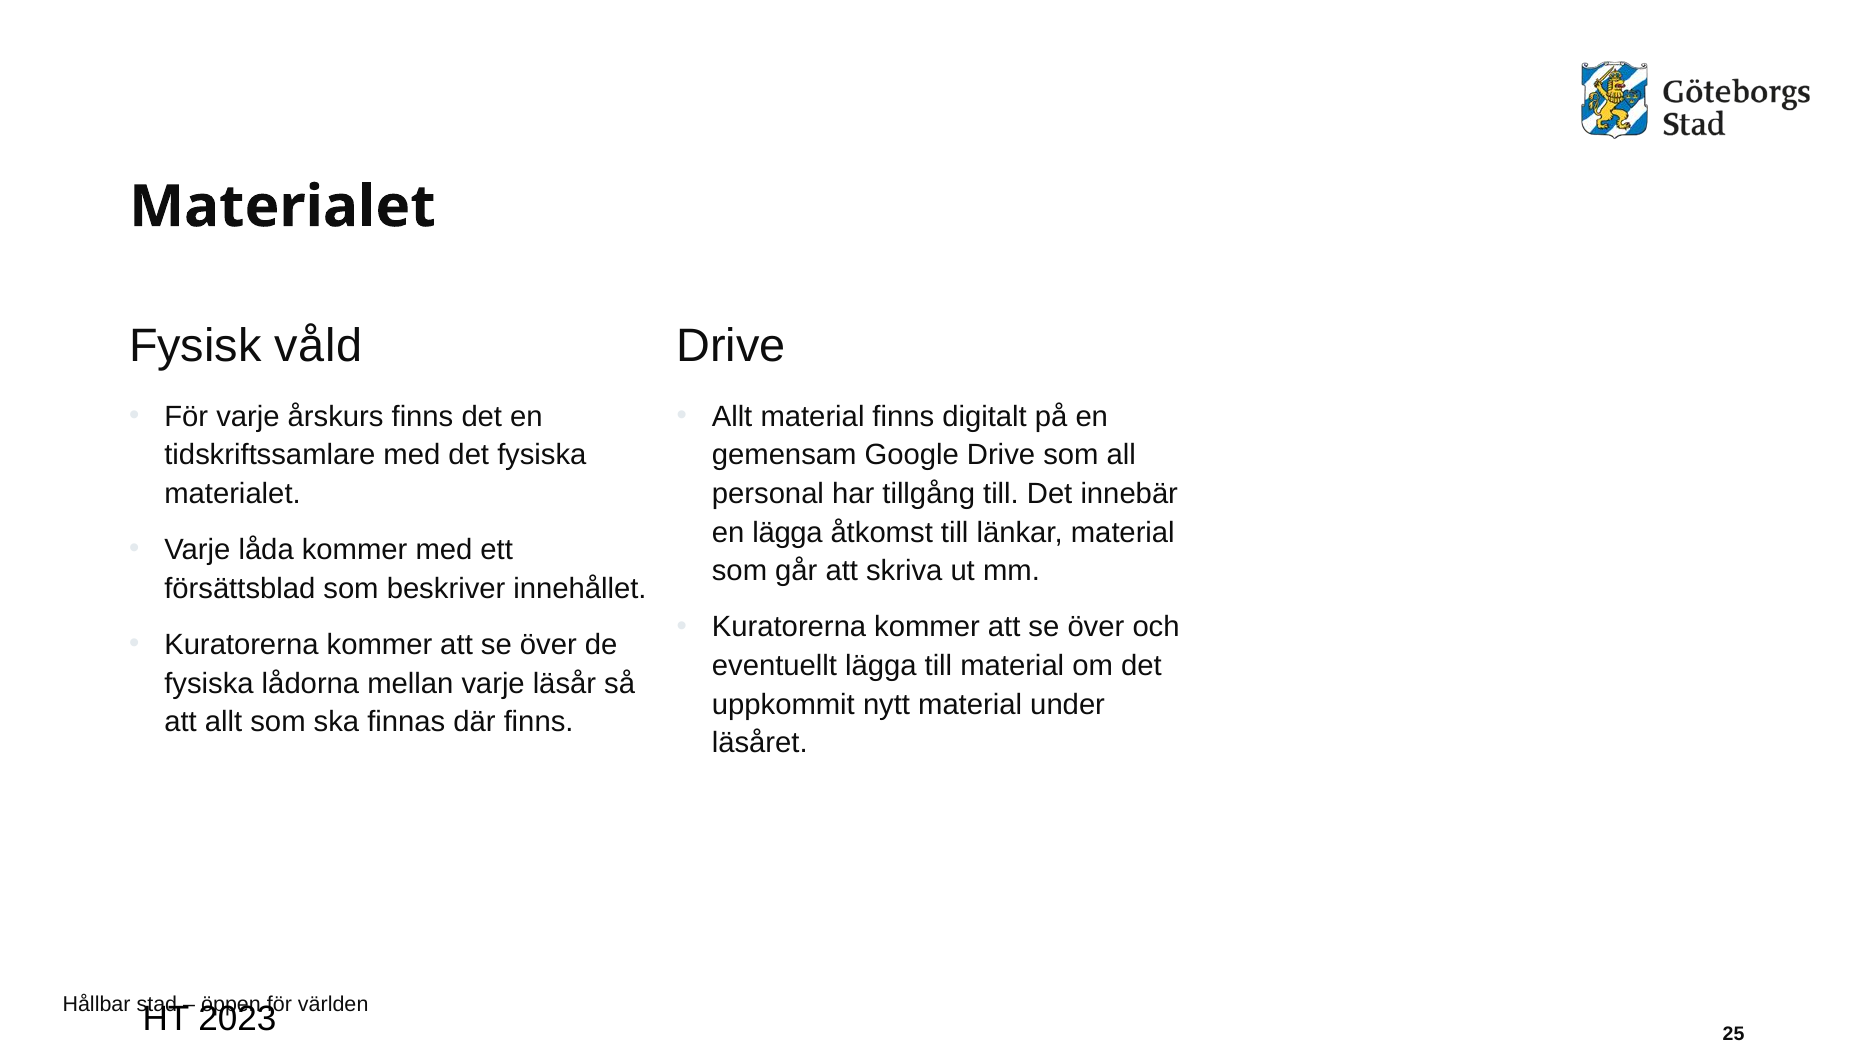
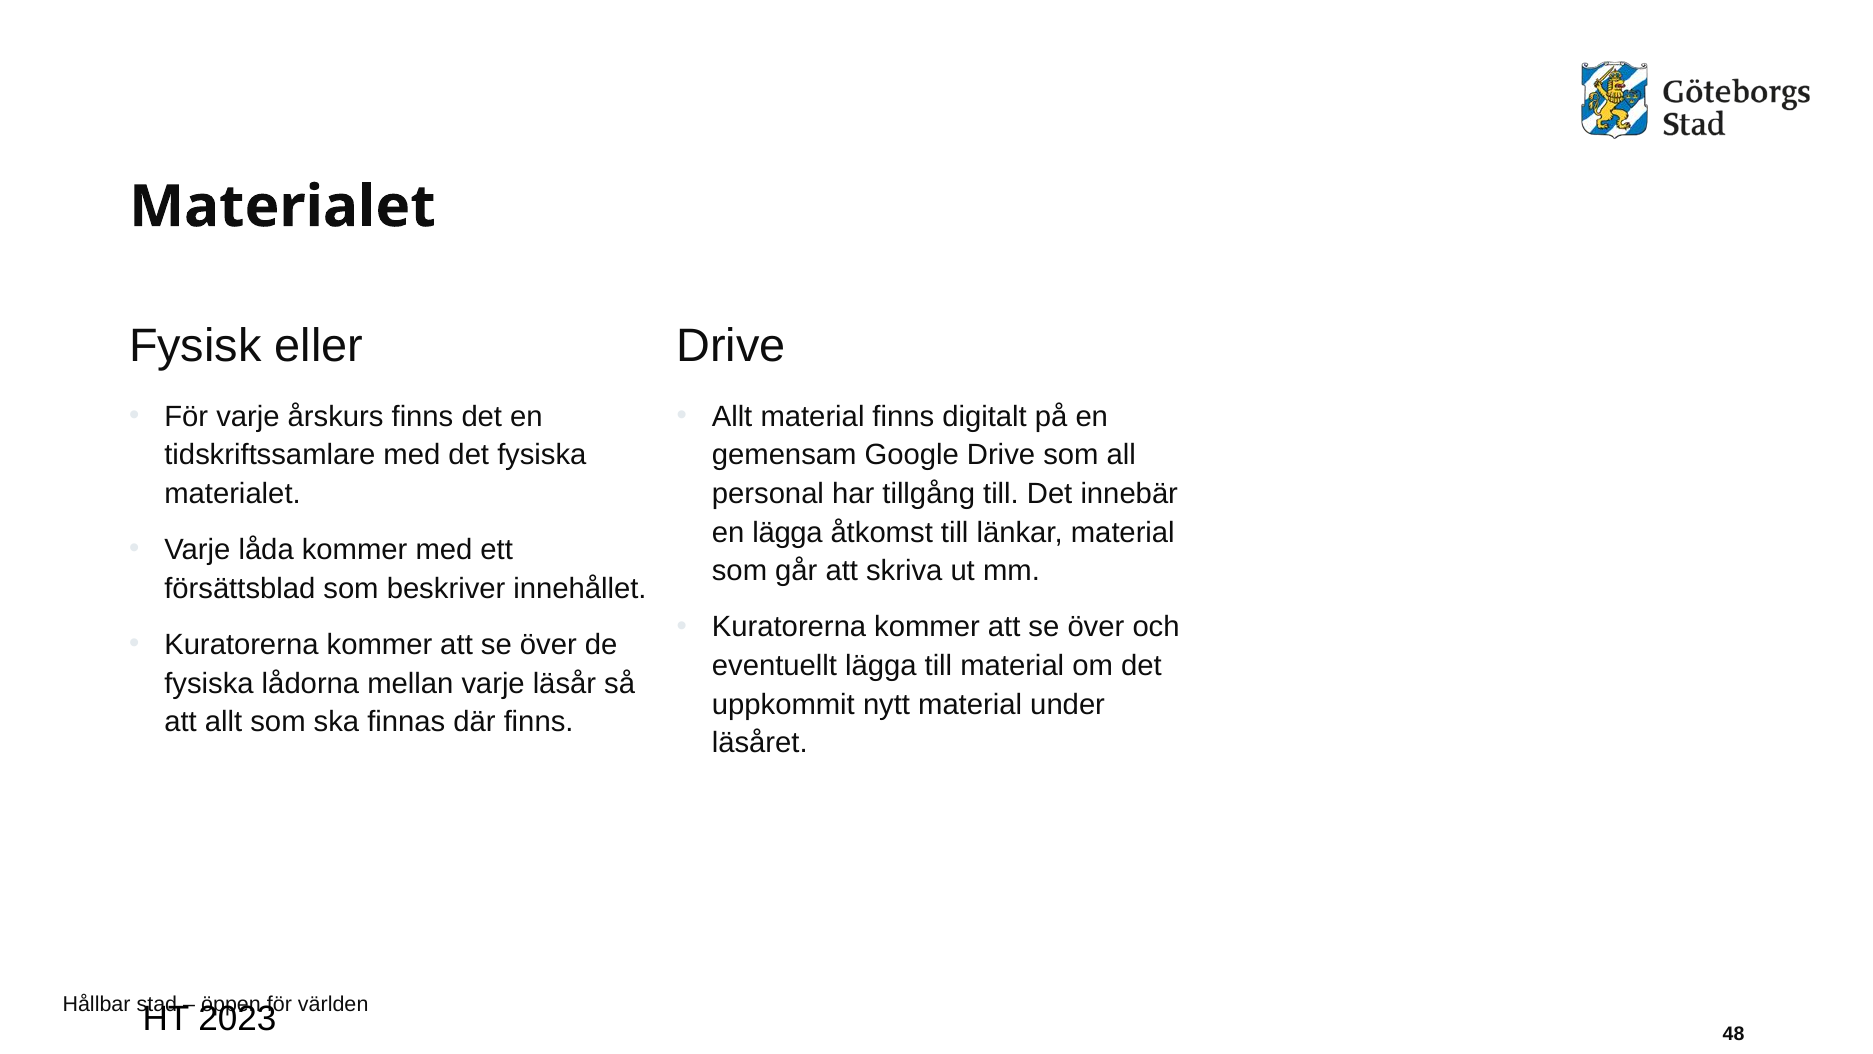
våld: våld -> eller
25: 25 -> 48
